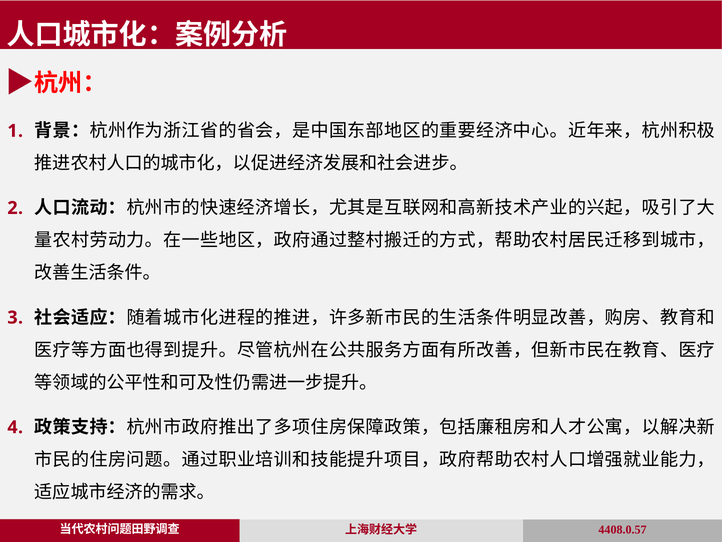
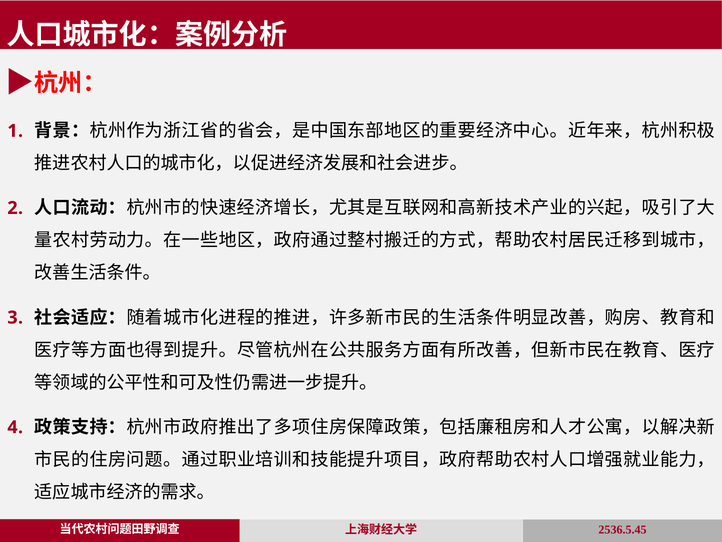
4408.0.57: 4408.0.57 -> 2536.5.45
